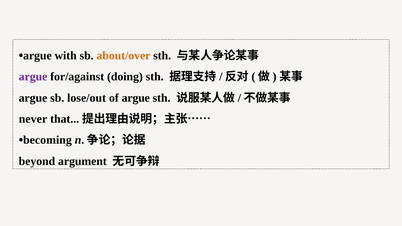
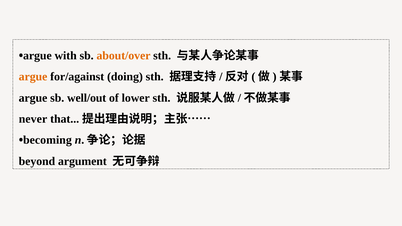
argue at (33, 77) colour: purple -> orange
lose/out: lose/out -> well/out
of argue: argue -> lower
